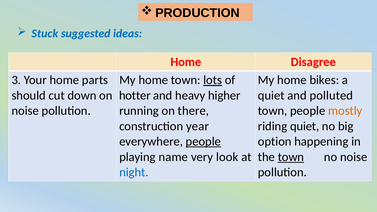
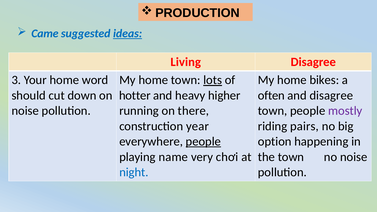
Stuck: Stuck -> Came
ideas underline: none -> present
Home at (186, 62): Home -> Living
parts: parts -> word
quiet at (271, 95): quiet -> often
and polluted: polluted -> disagree
mostly colour: orange -> purple
riding quiet: quiet -> pairs
look: look -> chơi
town at (291, 157) underline: present -> none
